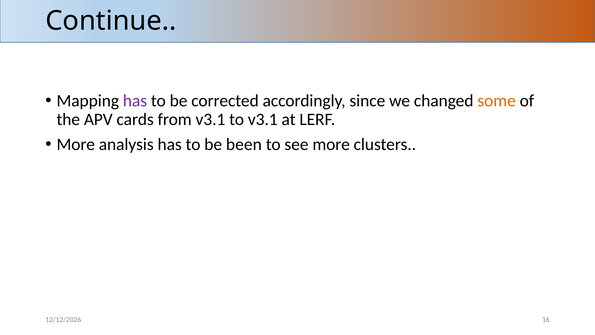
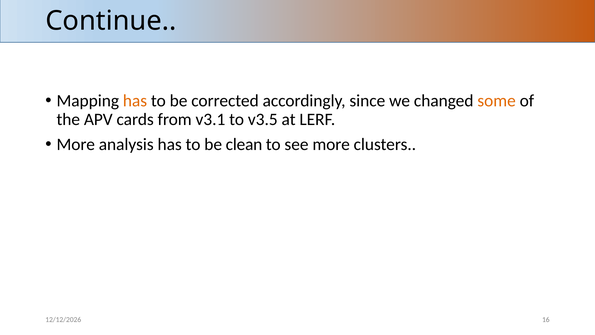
has at (135, 101) colour: purple -> orange
to v3.1: v3.1 -> v3.5
been: been -> clean
